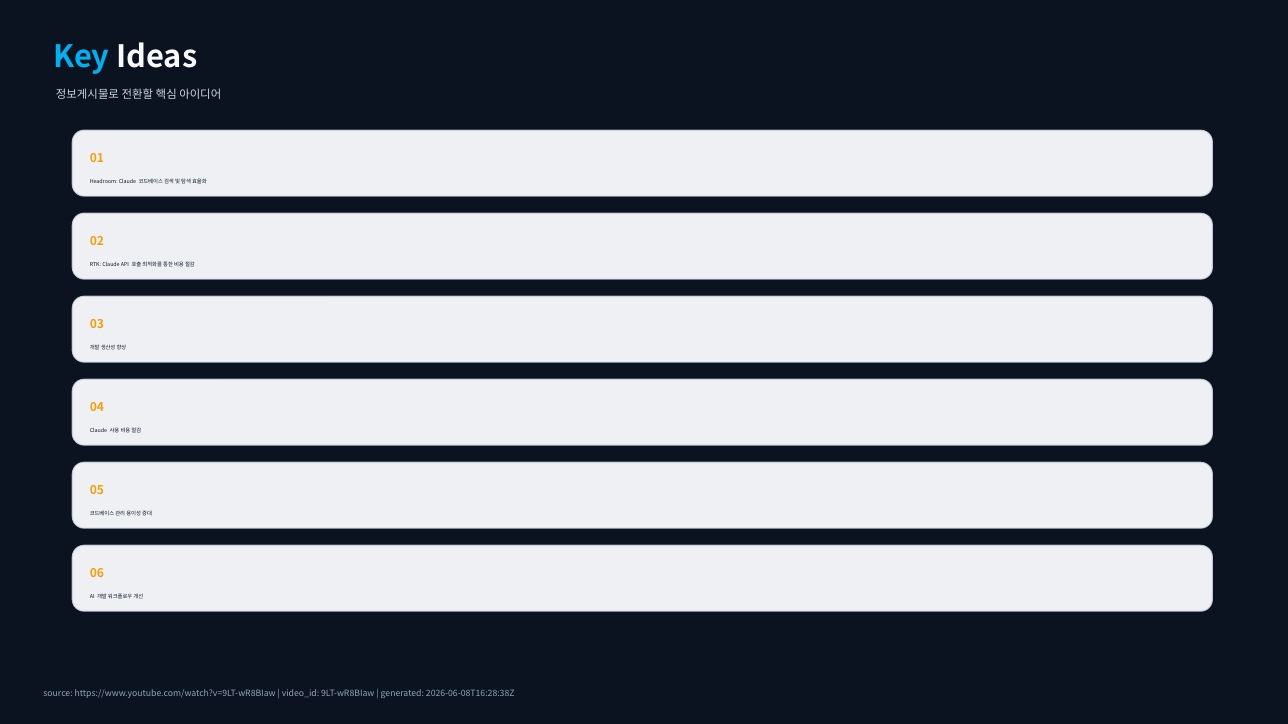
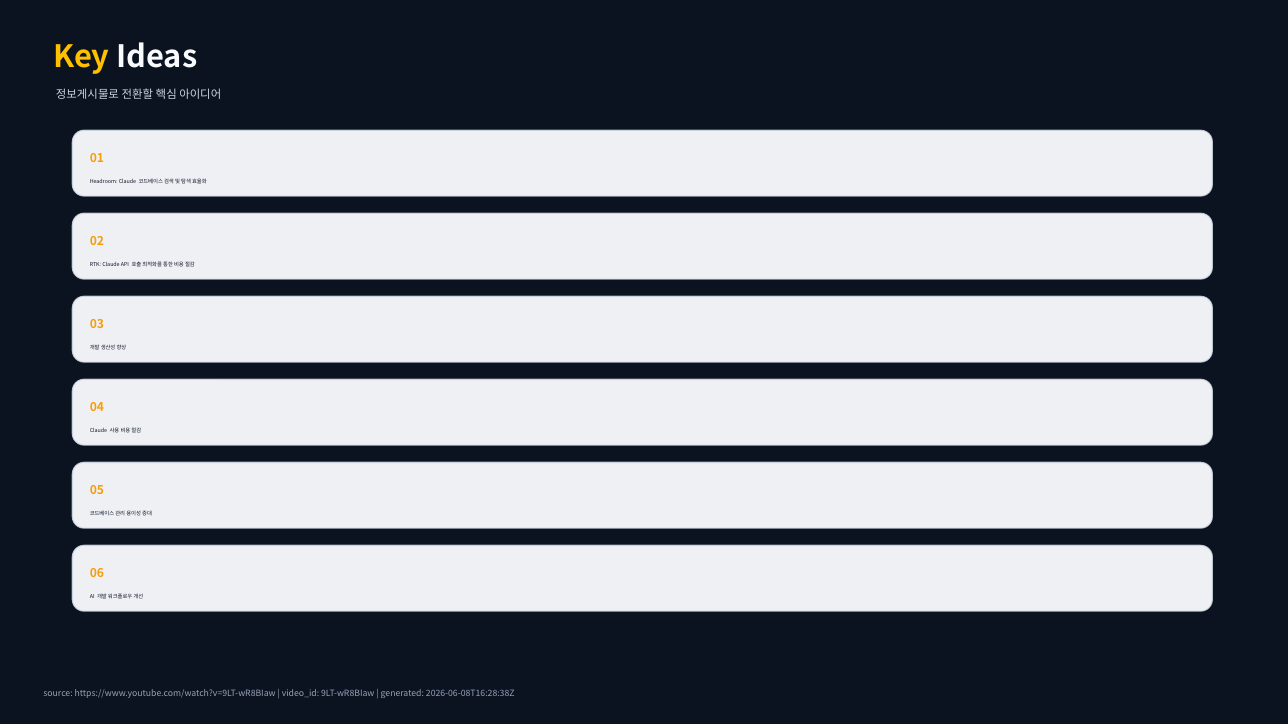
Key colour: light blue -> yellow
